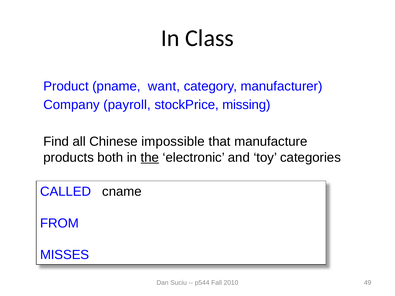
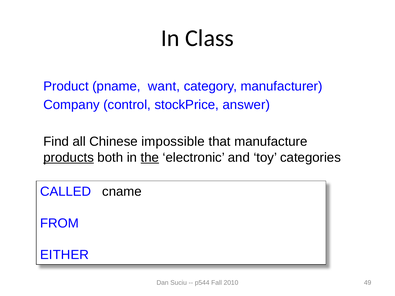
payroll: payroll -> control
missing: missing -> answer
products underline: none -> present
MISSES: MISSES -> EITHER
